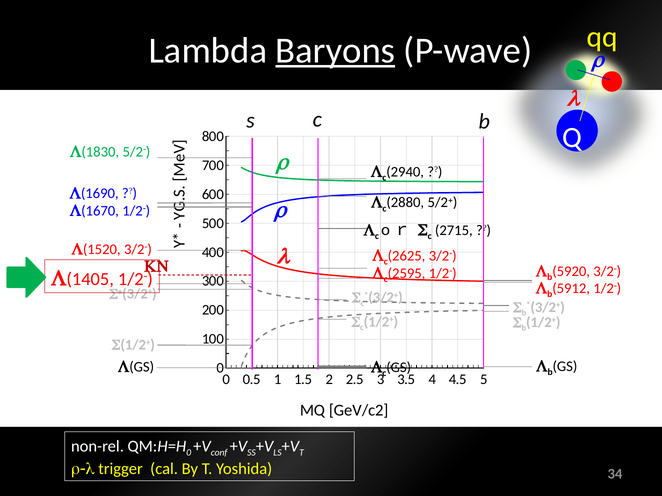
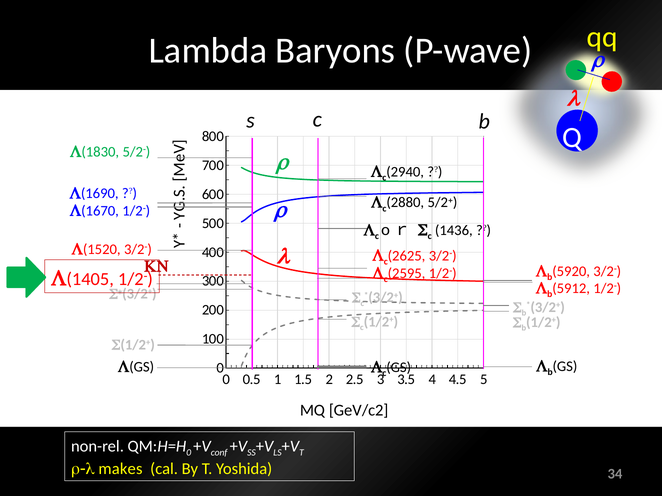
Baryons underline: present -> none
2715: 2715 -> 1436
trigger: trigger -> makes
